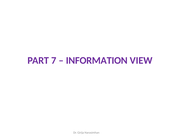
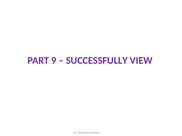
7: 7 -> 9
INFORMATION: INFORMATION -> SUCCESSFULLY
